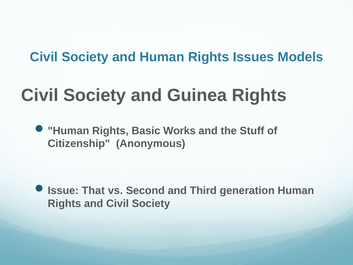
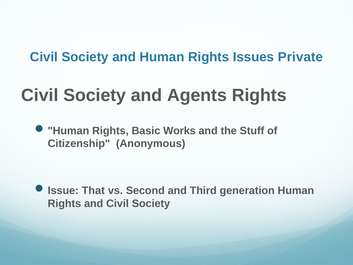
Models: Models -> Private
Guinea: Guinea -> Agents
